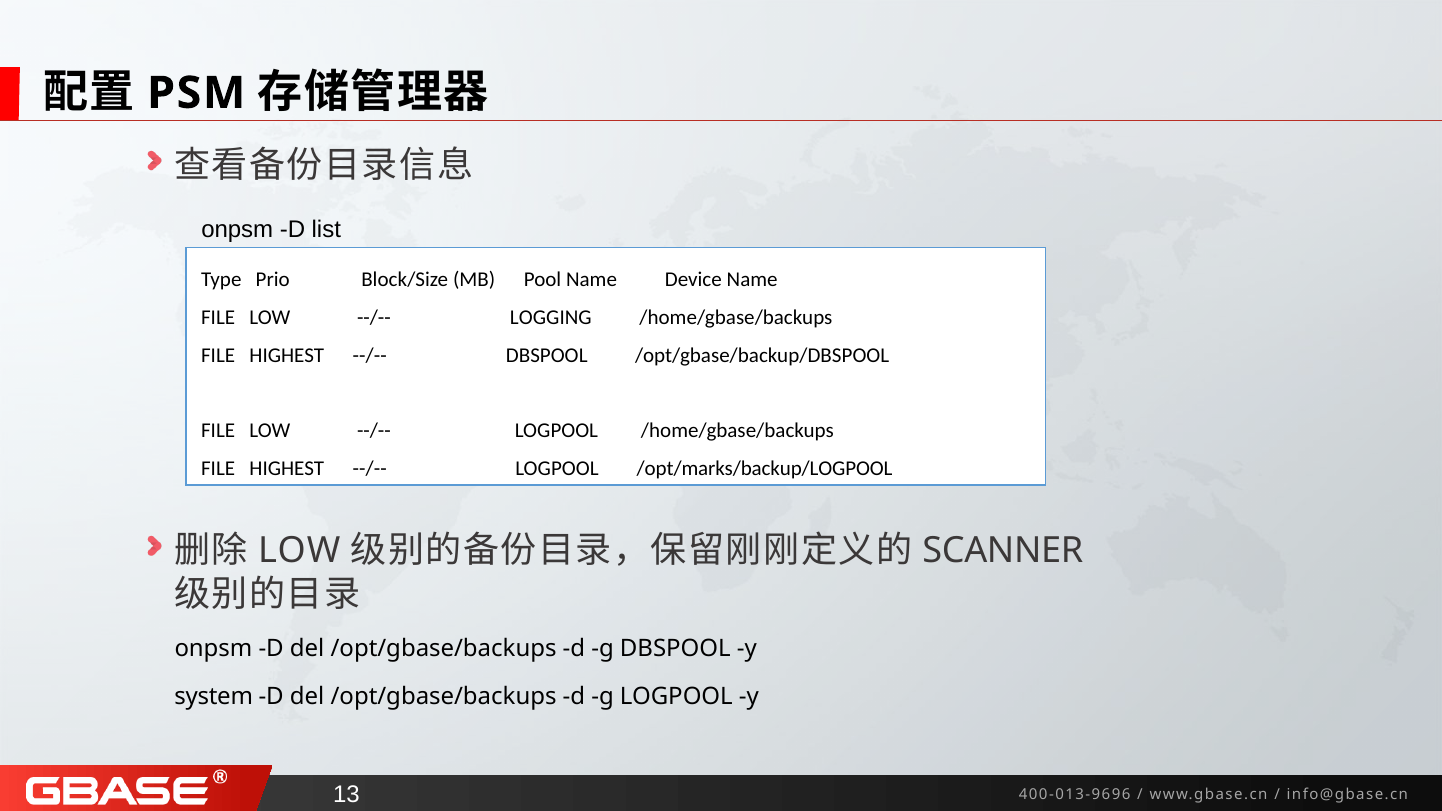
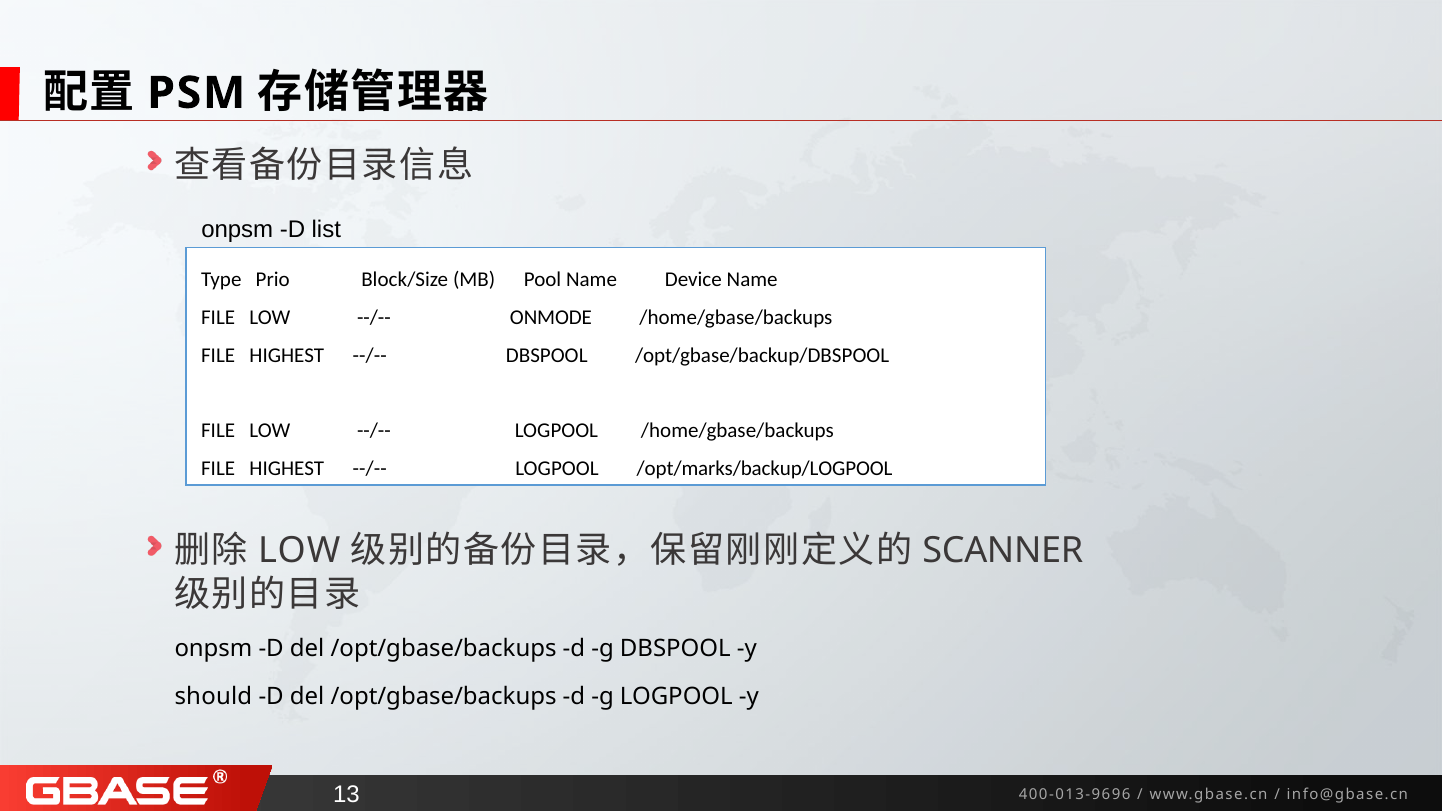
LOGGING: LOGGING -> ONMODE
system: system -> should
